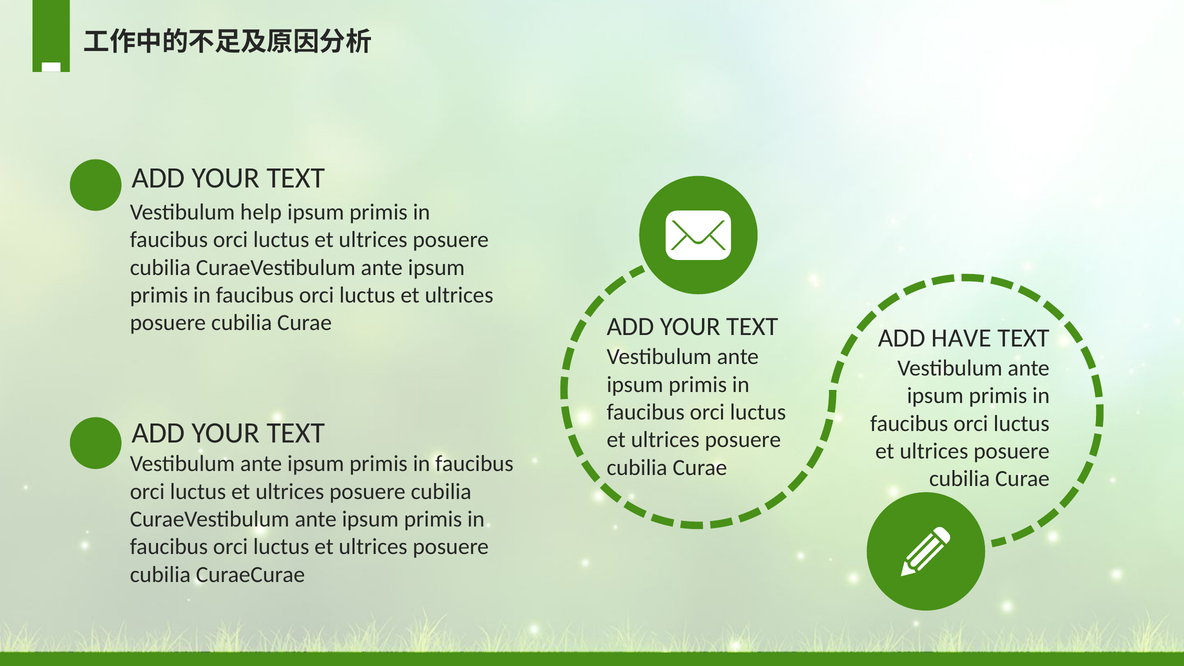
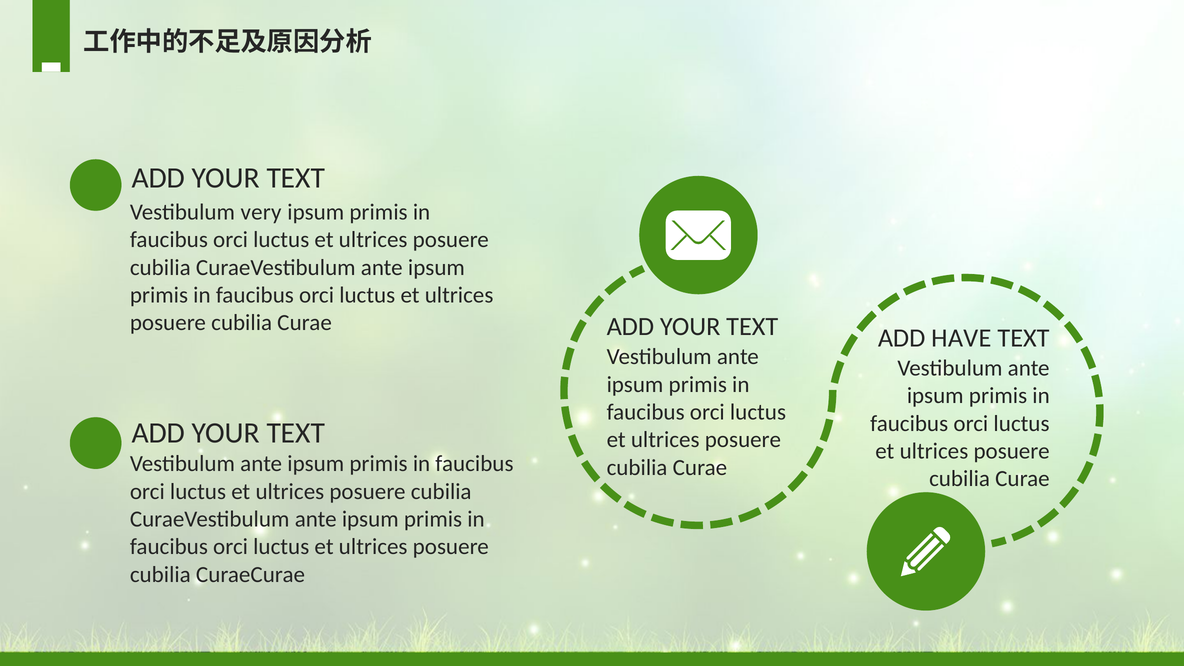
help: help -> very
